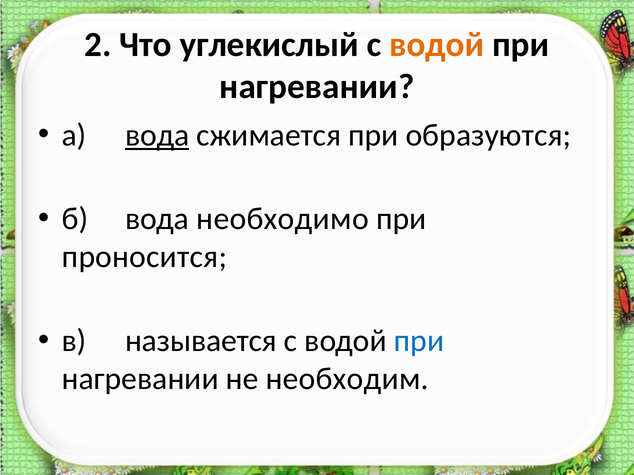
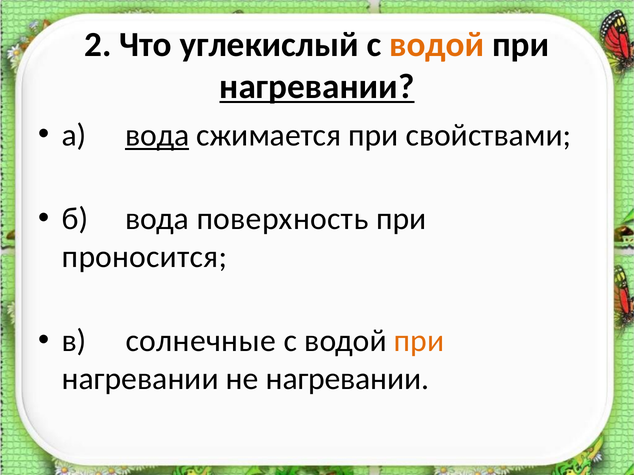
нагревании at (317, 87) underline: none -> present
образуются: образуются -> свойствами
необходимо: необходимо -> поверхность
называется: называется -> солнечные
при at (419, 341) colour: blue -> orange
не необходим: необходим -> нагревании
